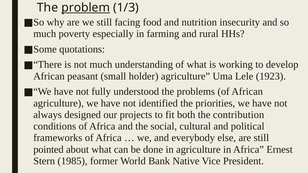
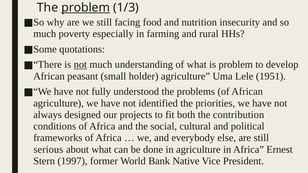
not at (80, 65) underline: none -> present
is working: working -> problem
1923: 1923 -> 1951
pointed: pointed -> serious
1985: 1985 -> 1997
